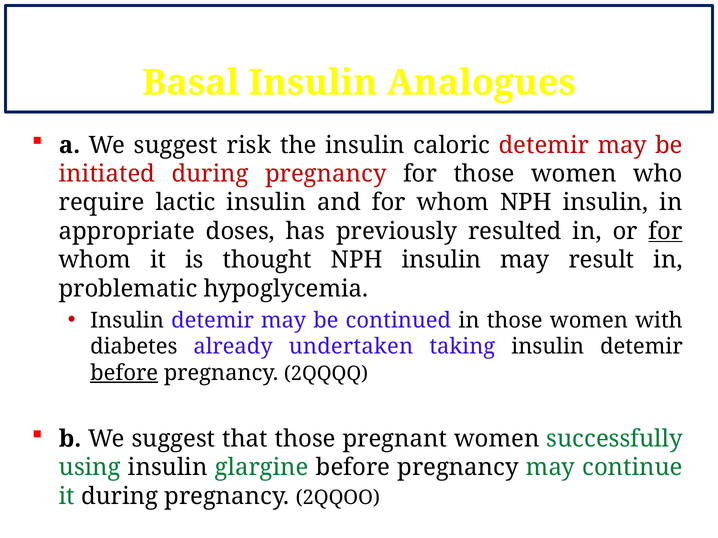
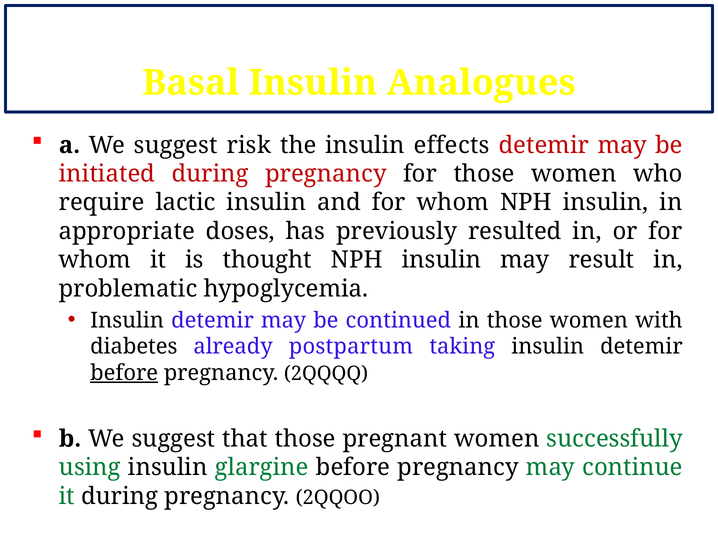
caloric: caloric -> effects
for at (665, 231) underline: present -> none
undertaken: undertaken -> postpartum
